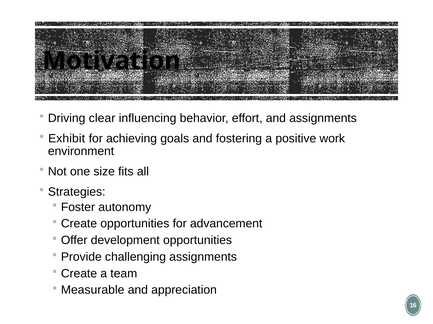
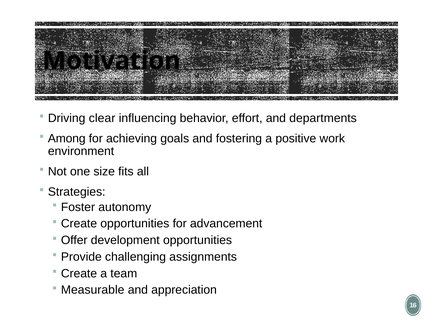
and assignments: assignments -> departments
Exhibit: Exhibit -> Among
